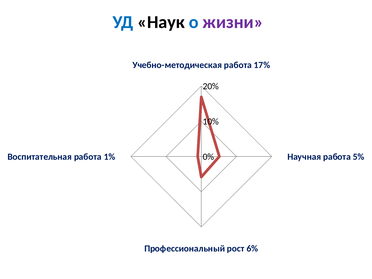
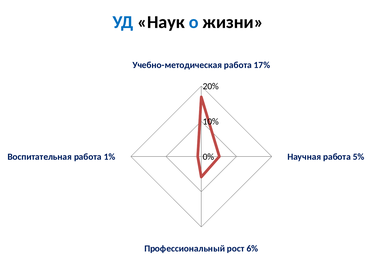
жизни colour: purple -> black
